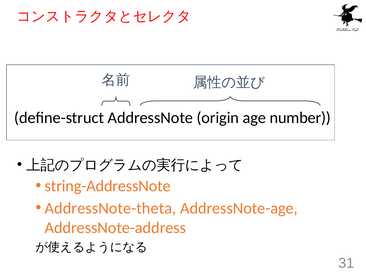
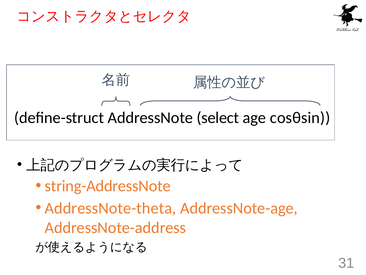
origin: origin -> select
number: number -> cosθsin
